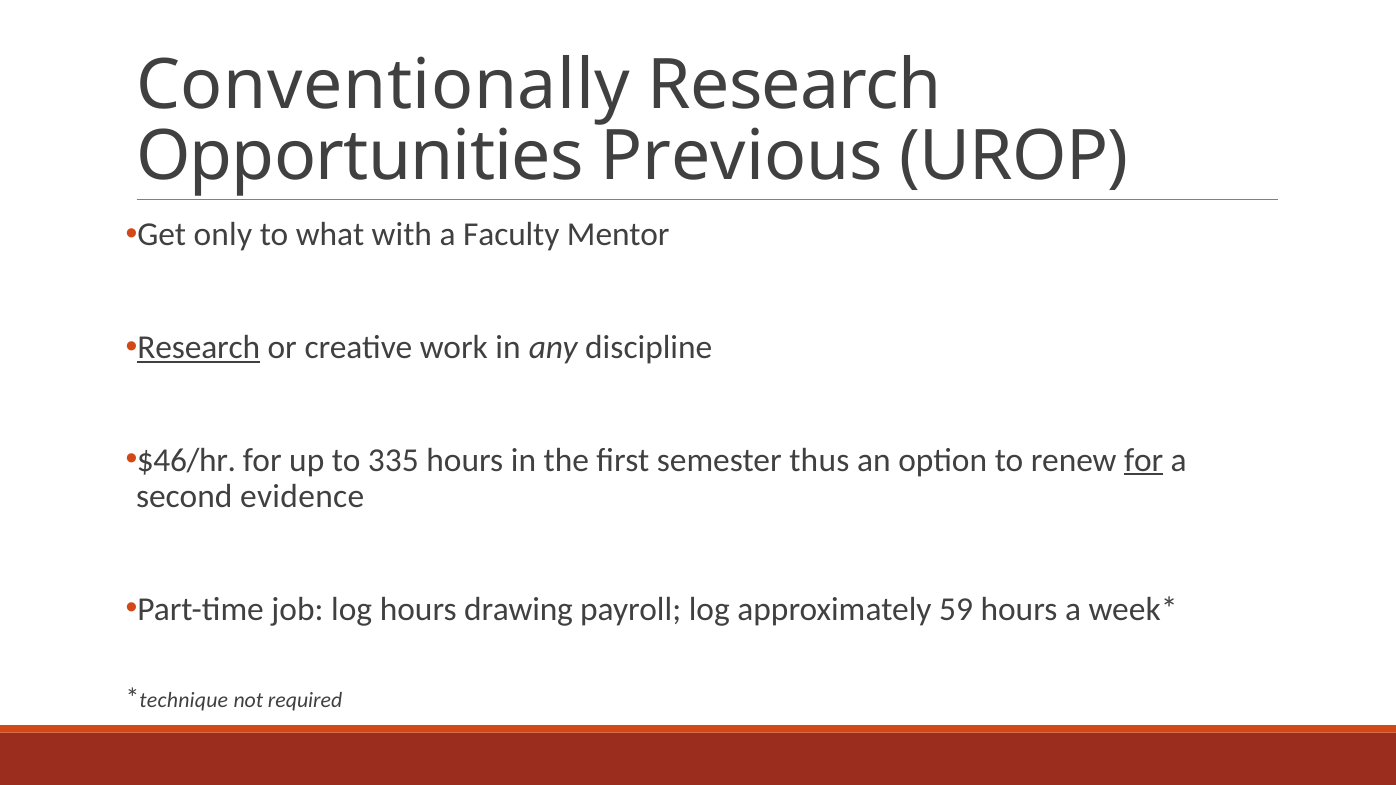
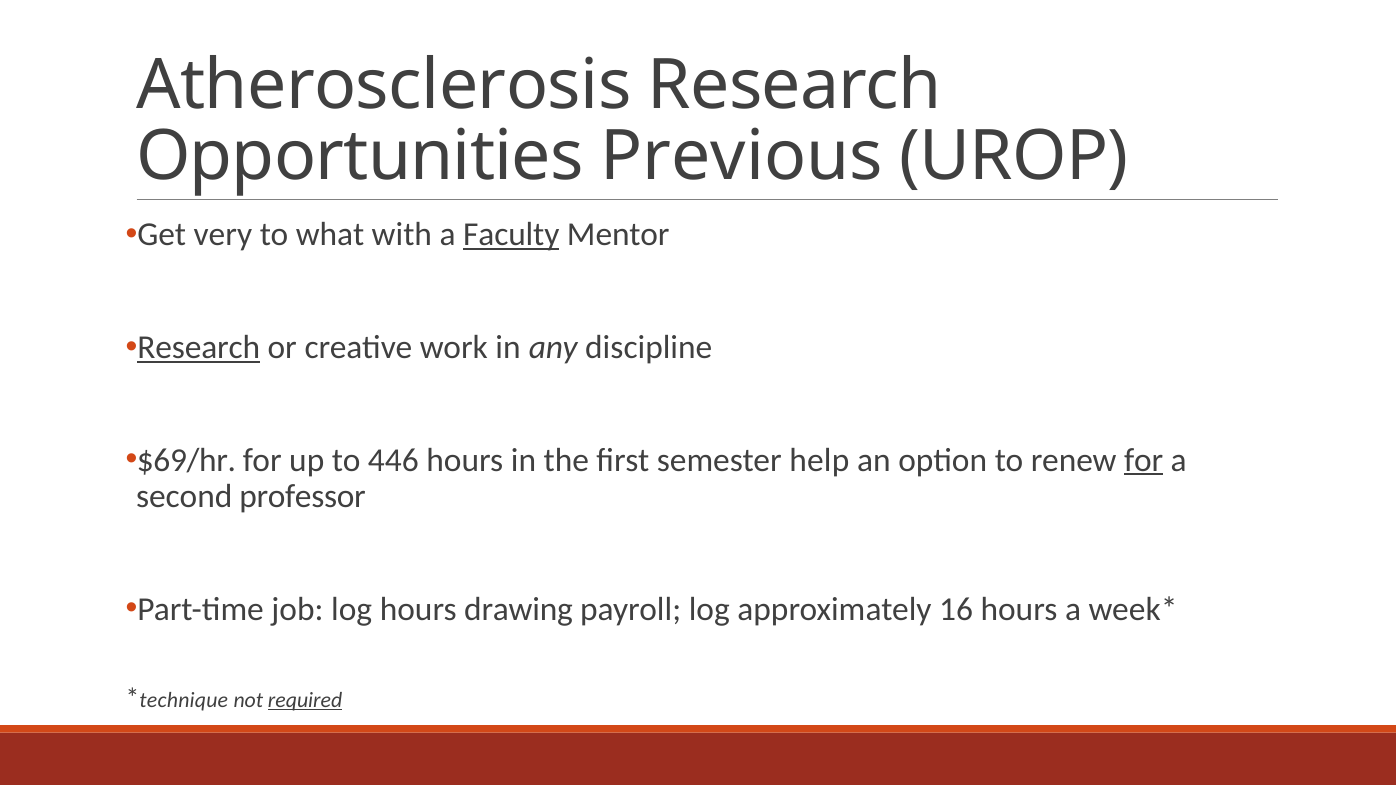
Conventionally: Conventionally -> Atherosclerosis
only: only -> very
Faculty underline: none -> present
$46/hr: $46/hr -> $69/hr
335: 335 -> 446
thus: thus -> help
evidence: evidence -> professor
59: 59 -> 16
required underline: none -> present
